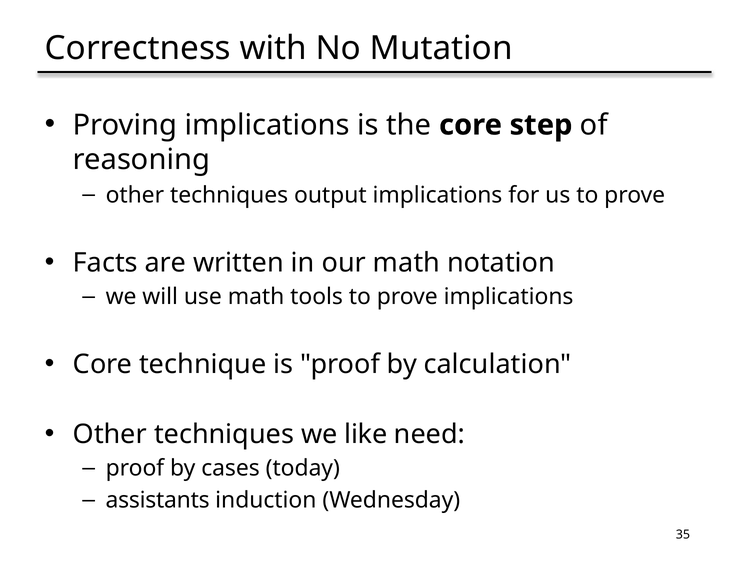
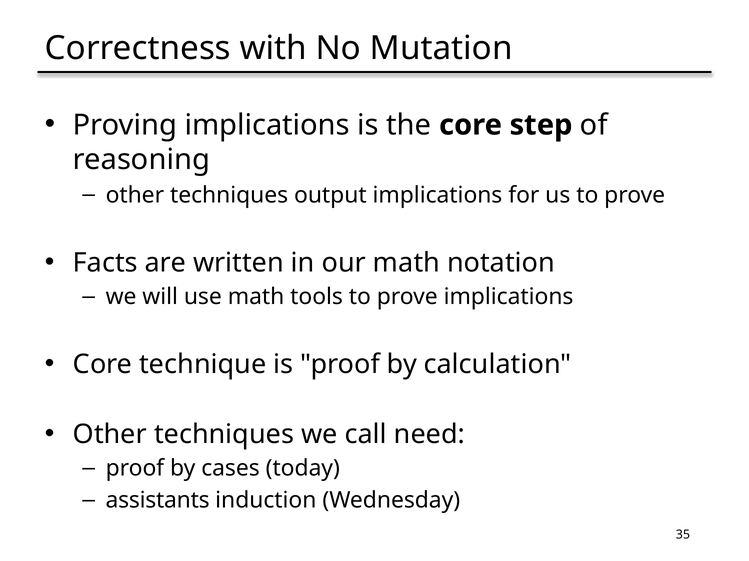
like: like -> call
